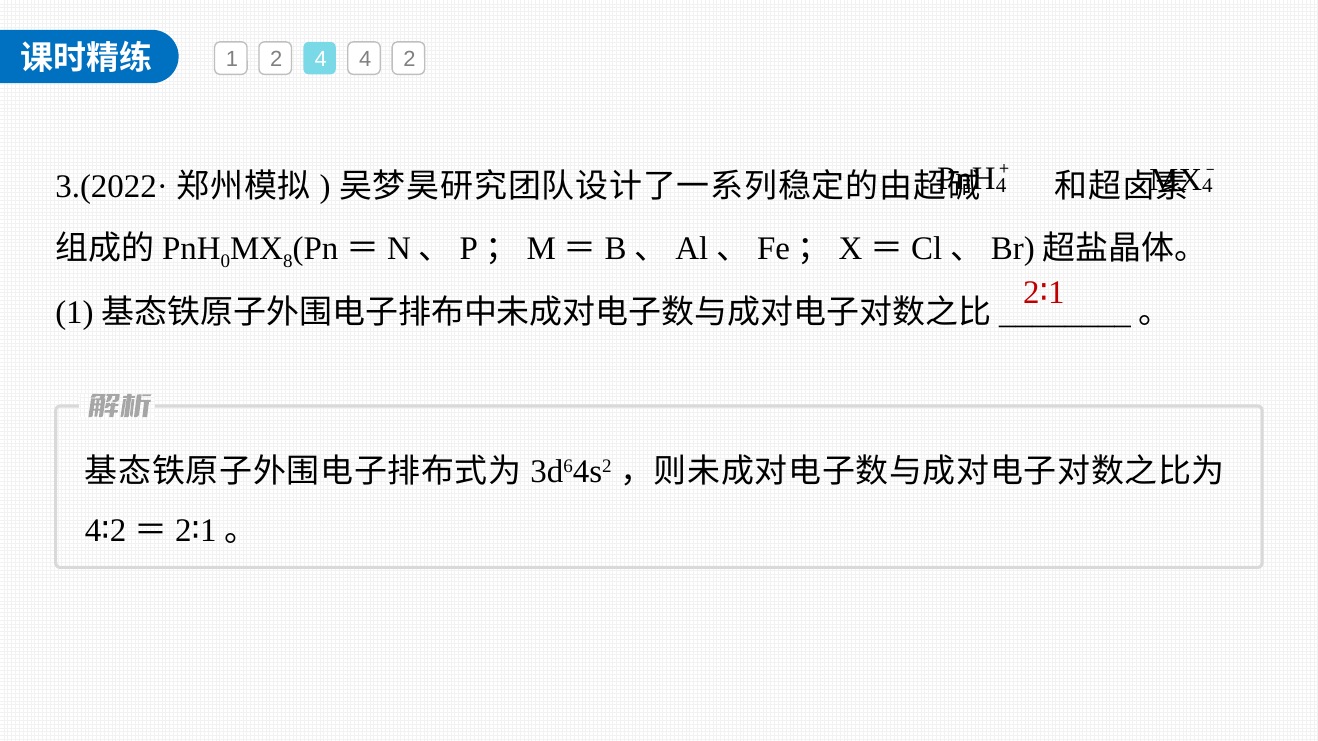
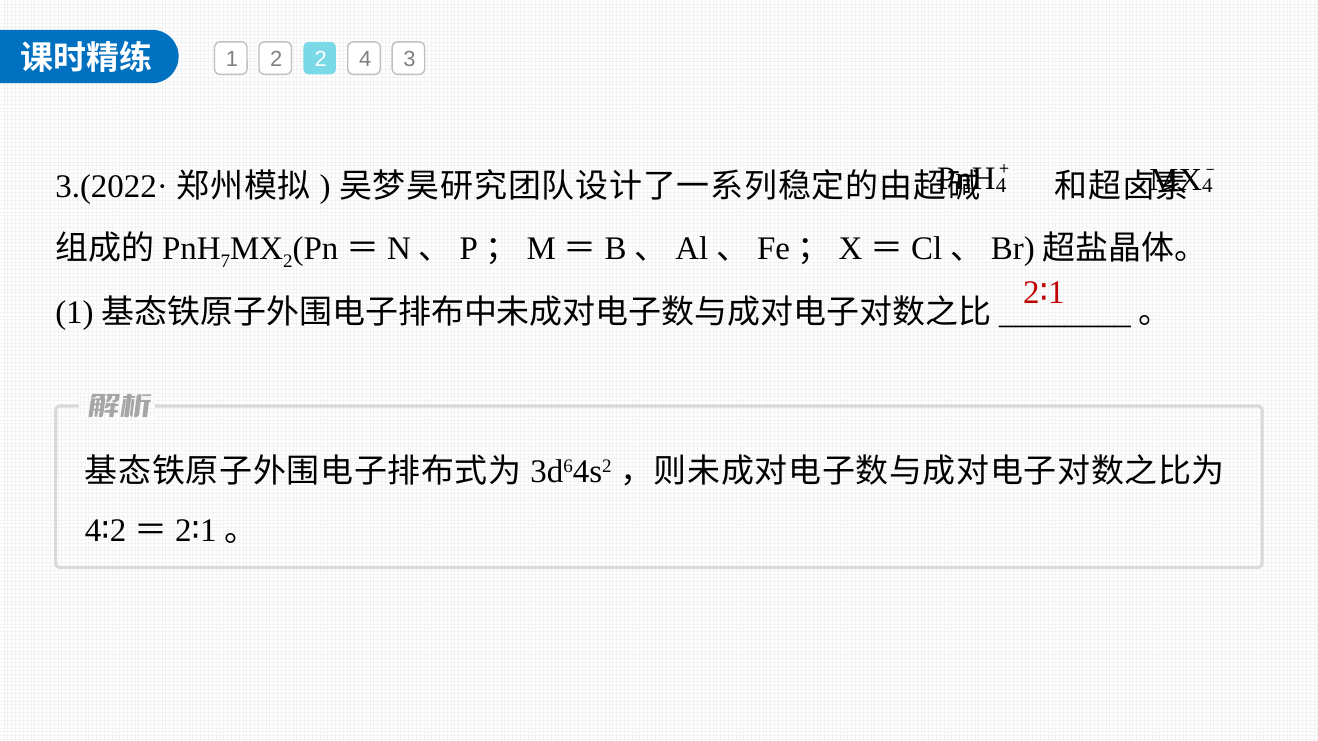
2 4: 4 -> 2
4 2: 2 -> 3
0: 0 -> 7
8 at (288, 261): 8 -> 2
